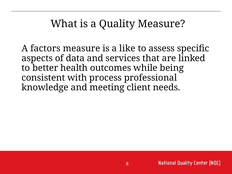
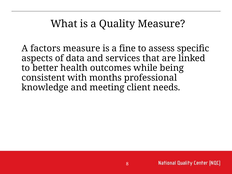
like: like -> fine
process: process -> months
